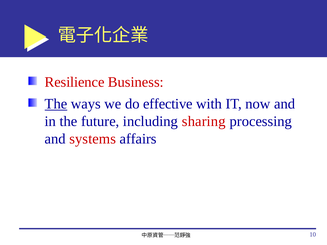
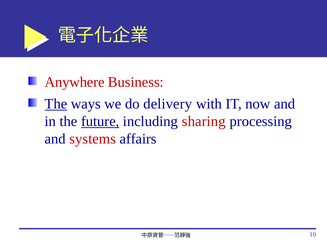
Resilience: Resilience -> Anywhere
effective: effective -> delivery
future underline: none -> present
